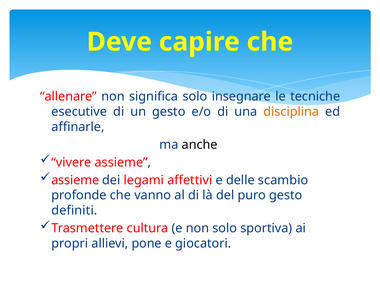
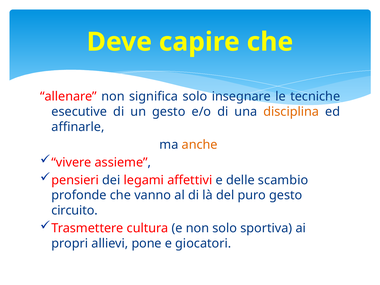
anche colour: black -> orange
assieme at (75, 180): assieme -> pensieri
definiti: definiti -> circuito
